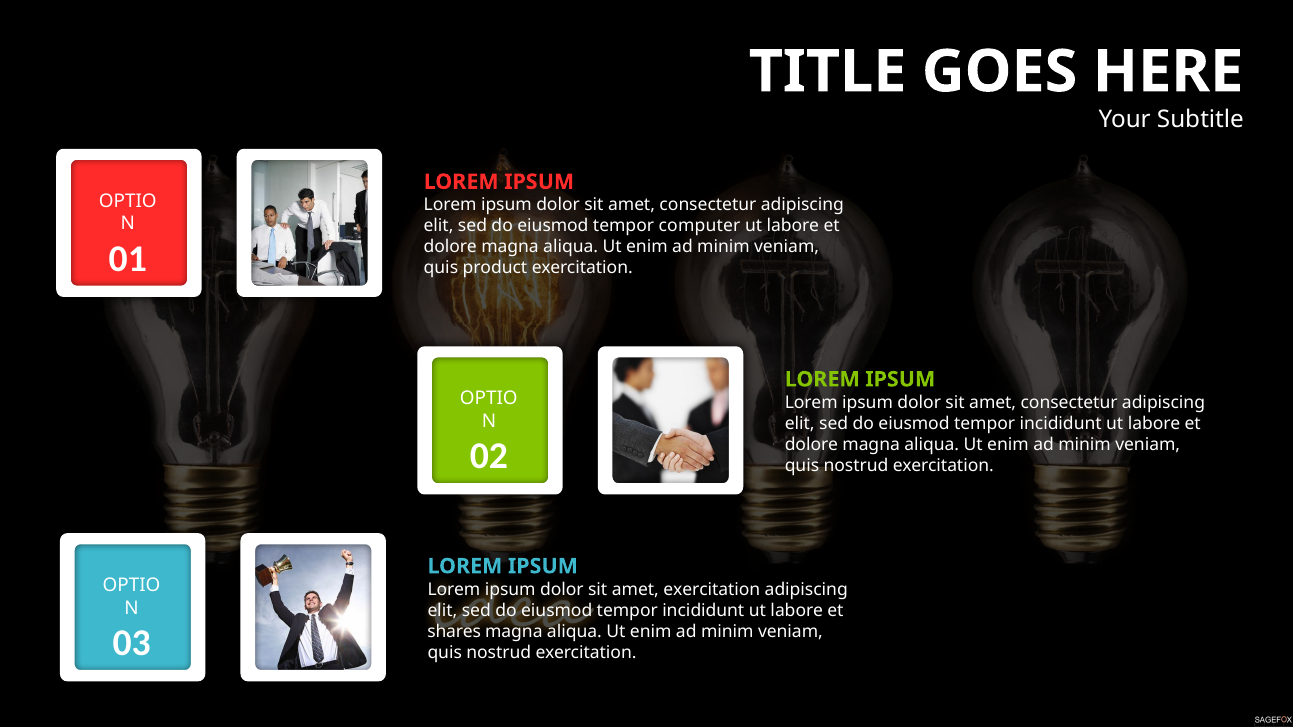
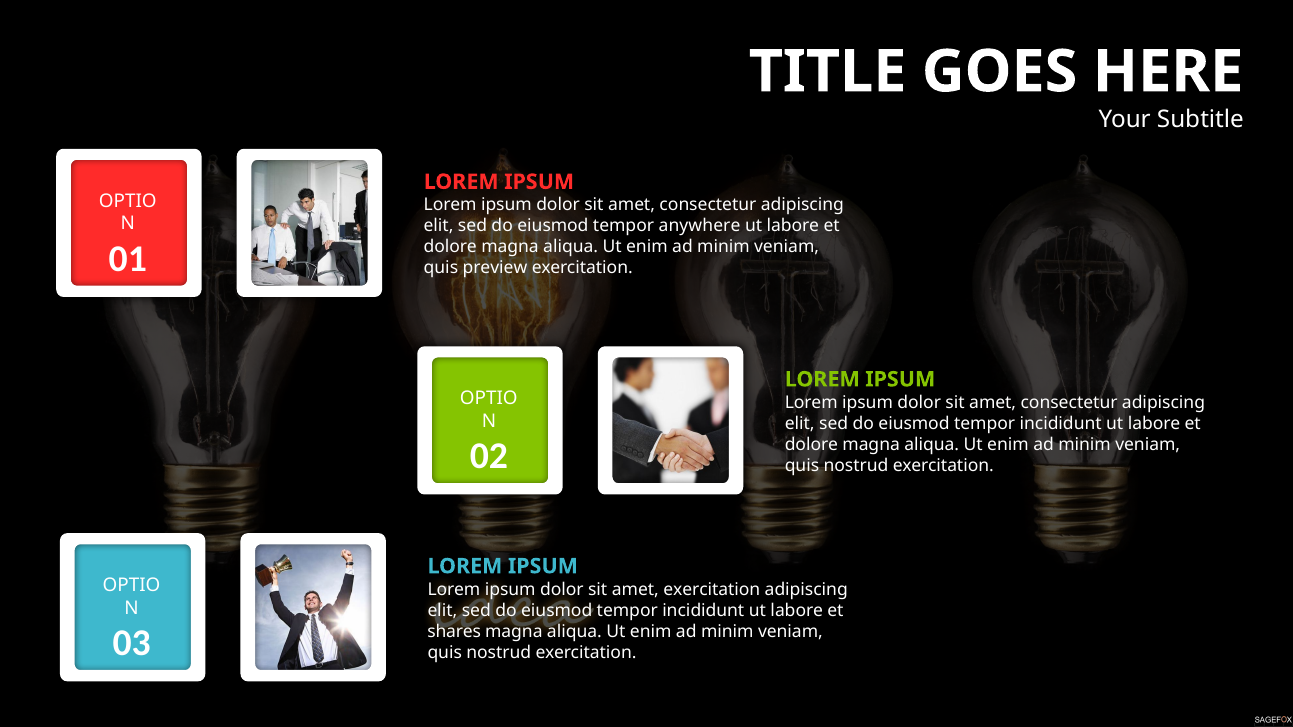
computer: computer -> anywhere
product: product -> preview
